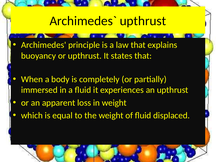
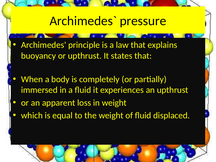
upthrust at (143, 21): upthrust -> pressure
